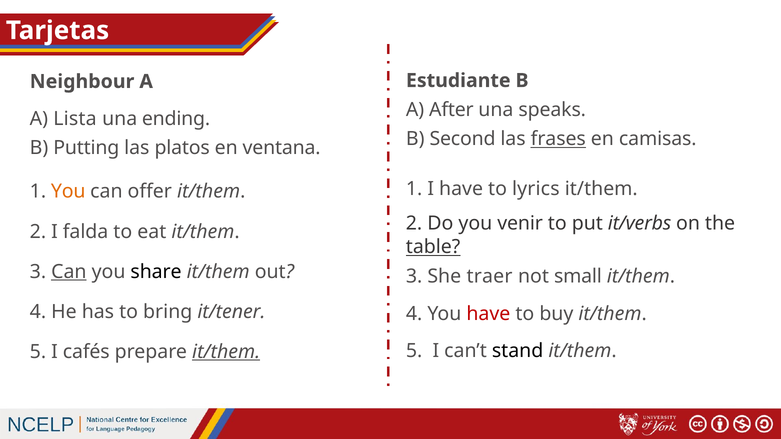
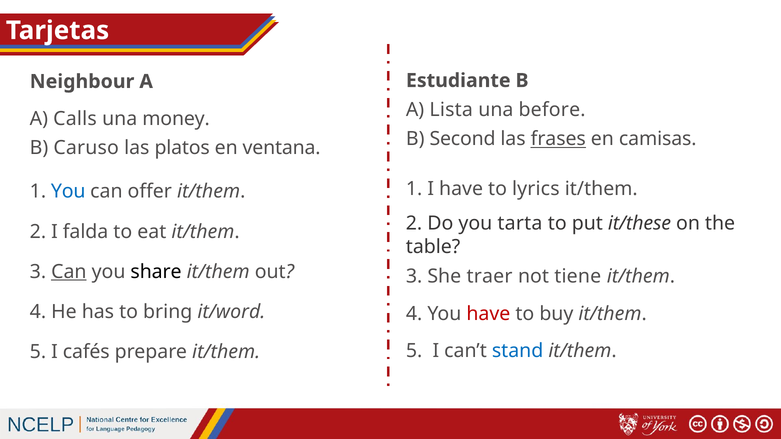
After: After -> Lista
speaks: speaks -> before
Lista: Lista -> Calls
ending: ending -> money
Putting: Putting -> Caruso
You at (68, 192) colour: orange -> blue
venir: venir -> tarta
it/verbs: it/verbs -> it/these
table underline: present -> none
small: small -> tiene
it/tener: it/tener -> it/word
stand colour: black -> blue
it/them at (226, 352) underline: present -> none
